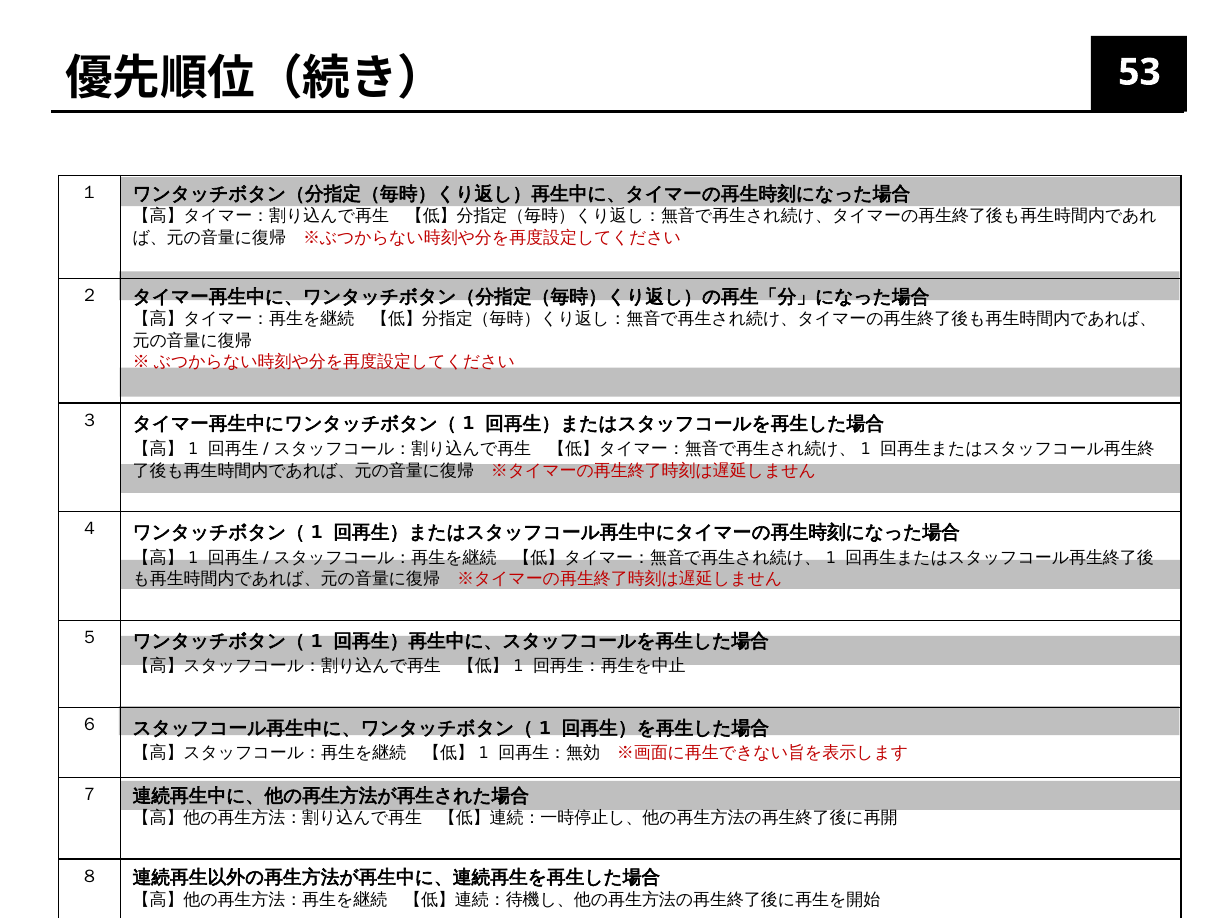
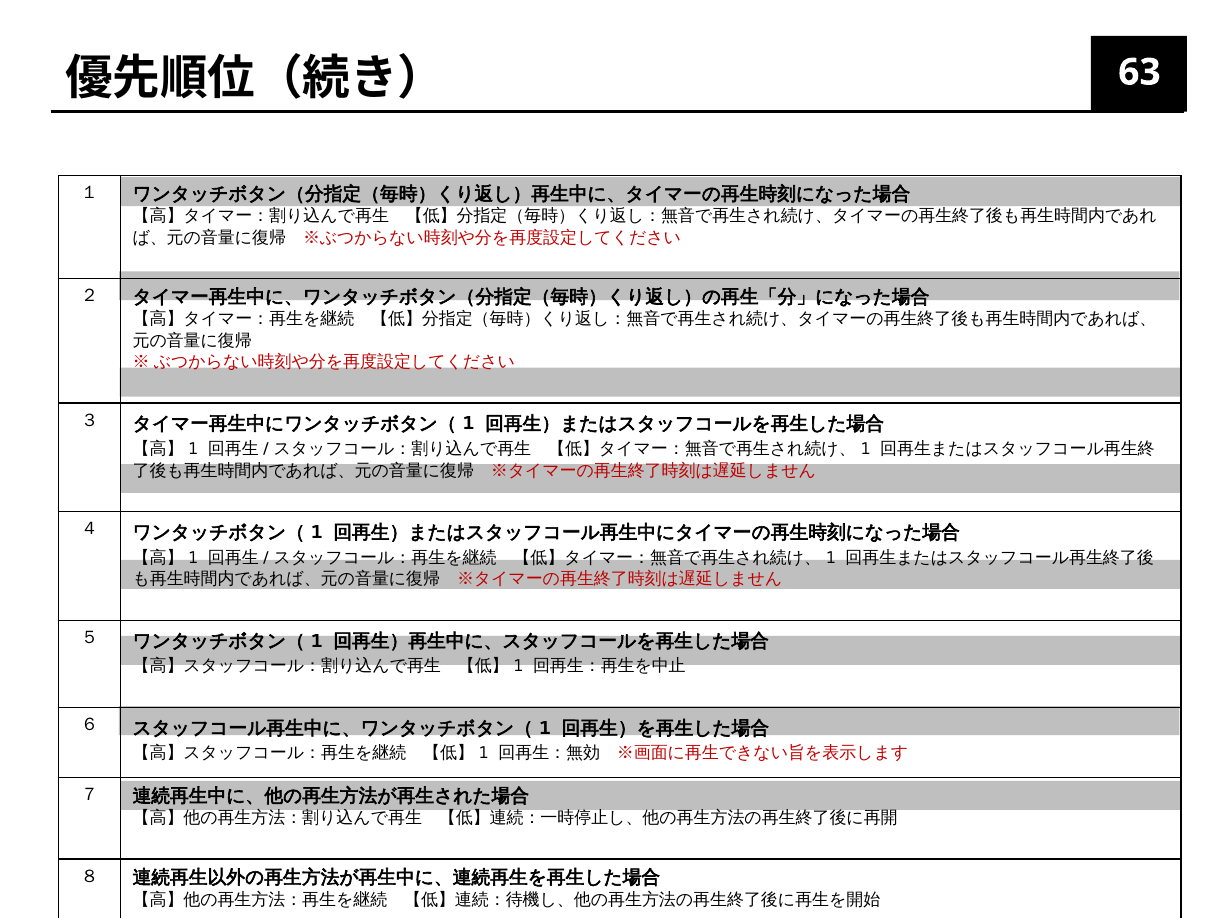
53: 53 -> 63
